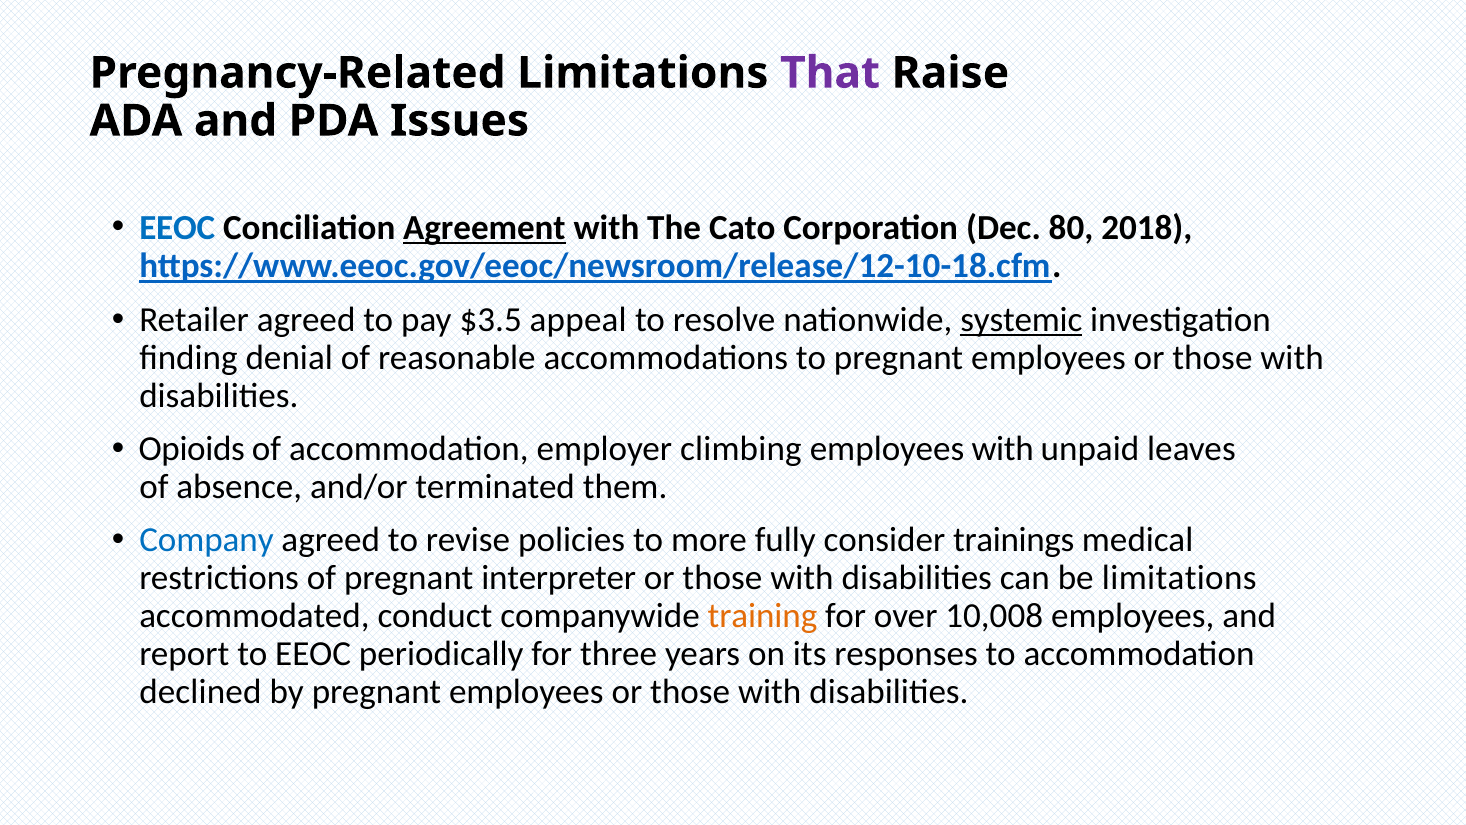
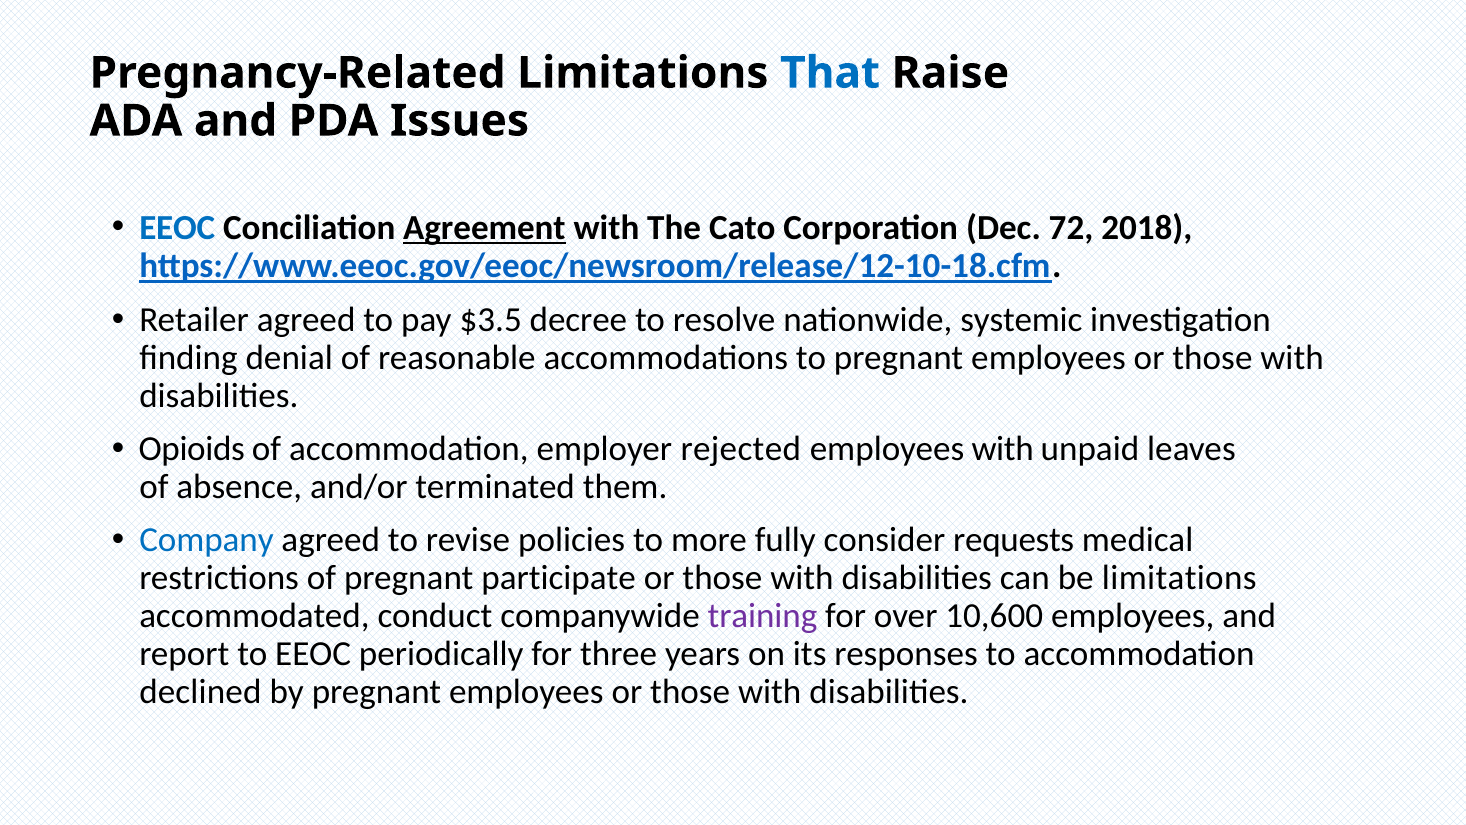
That colour: purple -> blue
80: 80 -> 72
appeal: appeal -> decree
systemic underline: present -> none
climbing: climbing -> rejected
trainings: trainings -> requests
interpreter: interpreter -> participate
training colour: orange -> purple
10,008: 10,008 -> 10,600
